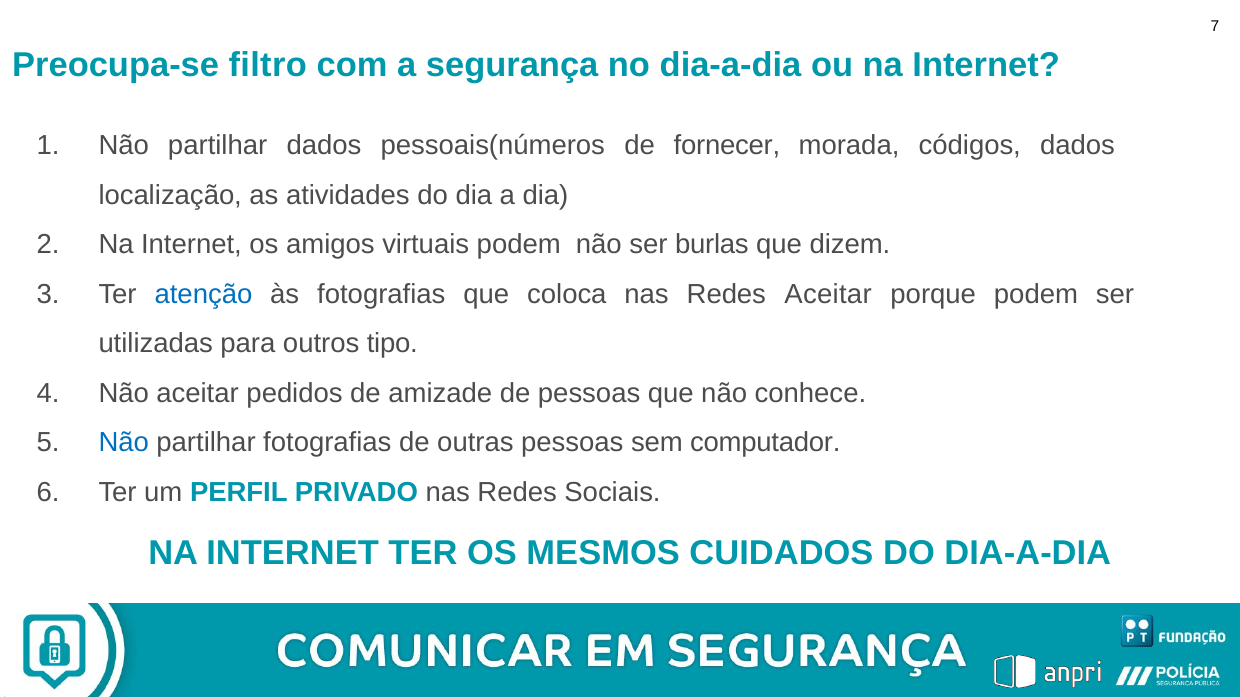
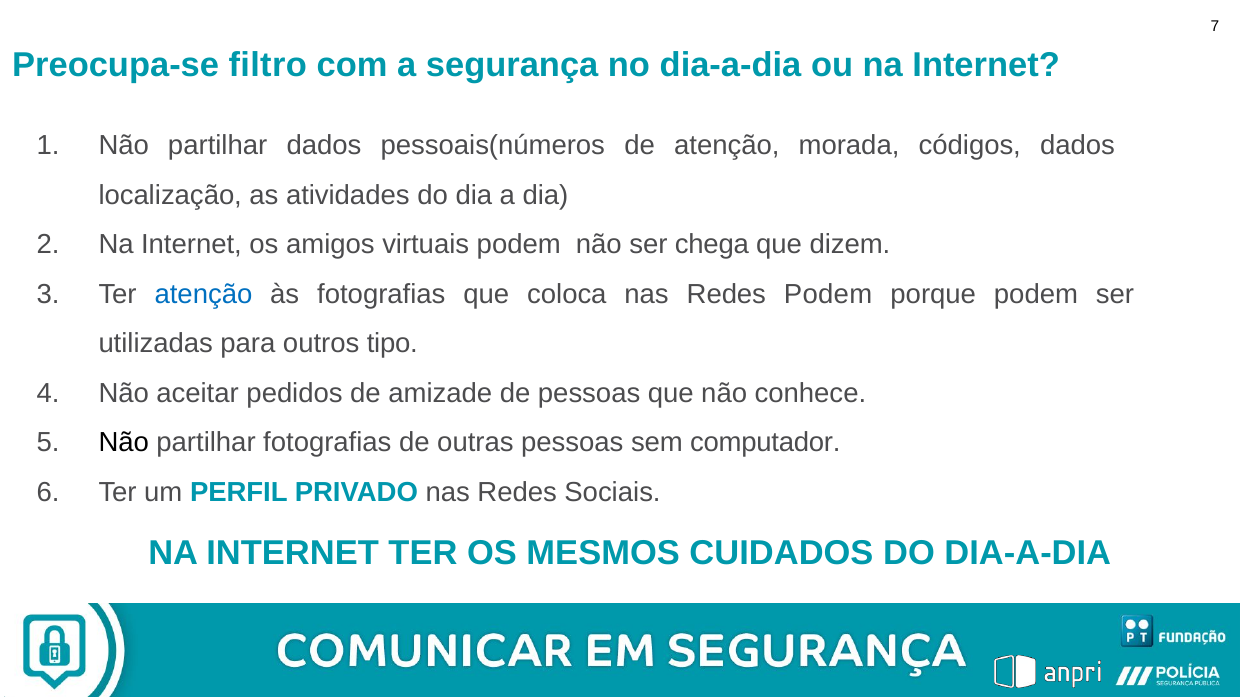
de fornecer: fornecer -> atenção
burlas: burlas -> chega
Redes Aceitar: Aceitar -> Podem
Não at (124, 443) colour: blue -> black
